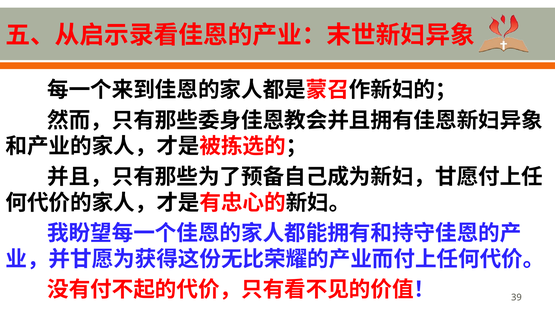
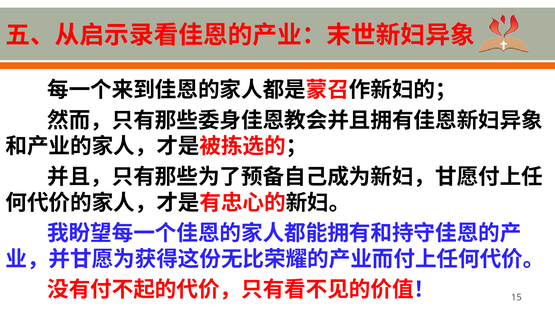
39: 39 -> 15
